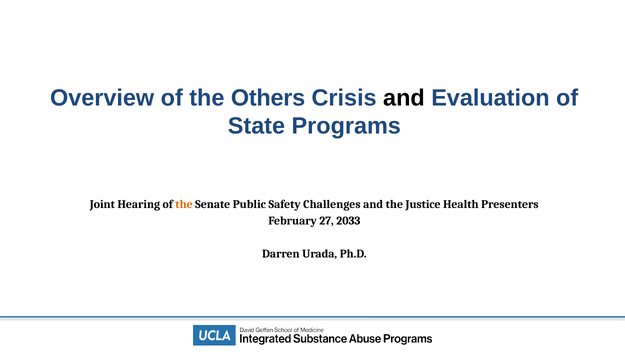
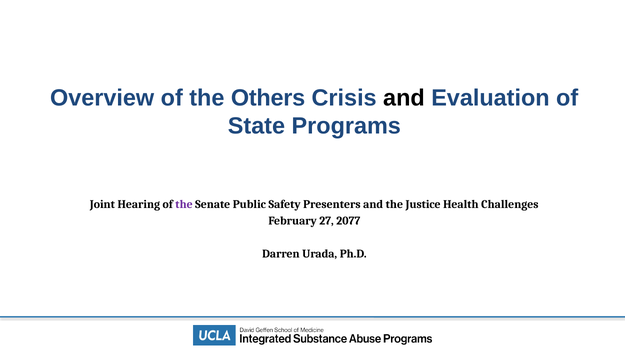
the at (184, 204) colour: orange -> purple
Challenges: Challenges -> Presenters
Presenters: Presenters -> Challenges
2033: 2033 -> 2077
